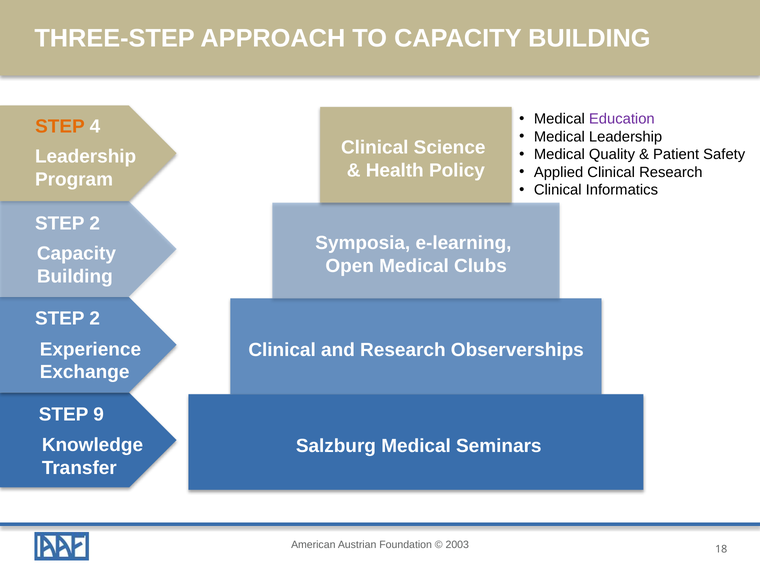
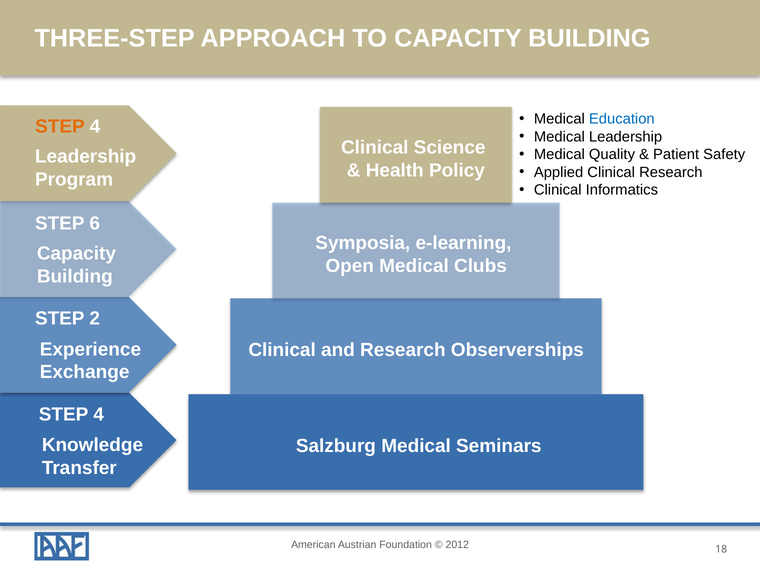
Education colour: purple -> blue
2 at (95, 224): 2 -> 6
9 at (99, 414): 9 -> 4
2003: 2003 -> 2012
